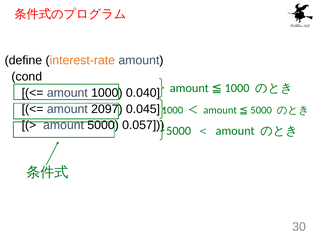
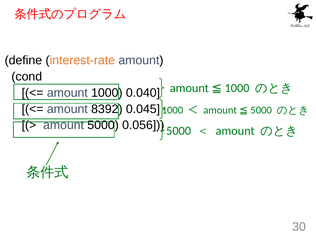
2097: 2097 -> 8392
0.057: 0.057 -> 0.056
